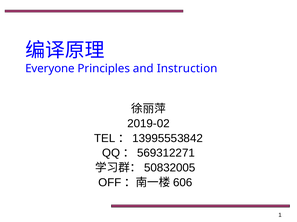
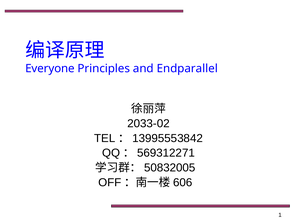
Instruction: Instruction -> Endparallel
2019-02: 2019-02 -> 2033-02
